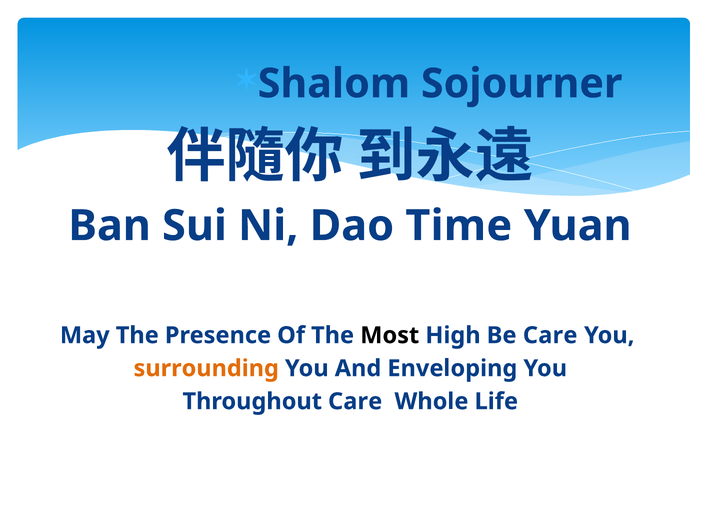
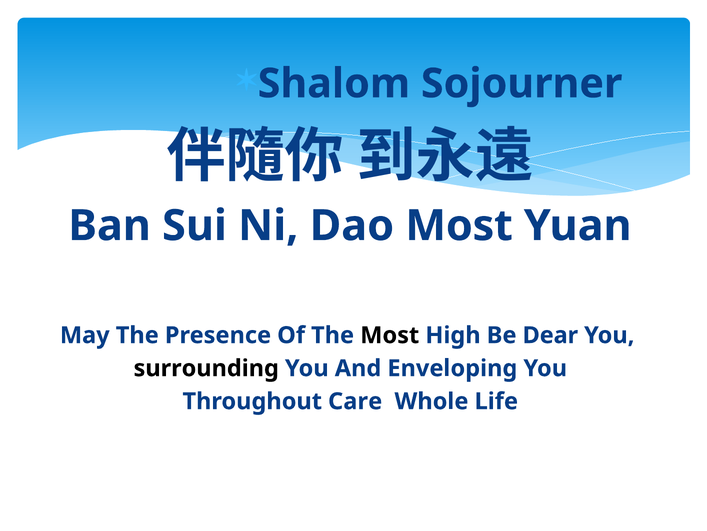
Dao Time: Time -> Most
Be Care: Care -> Dear
surrounding colour: orange -> black
